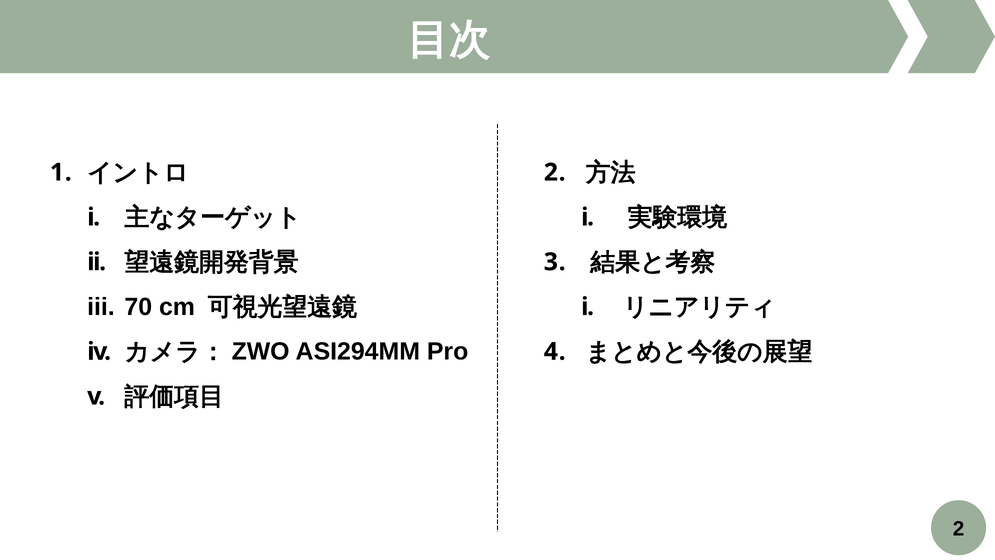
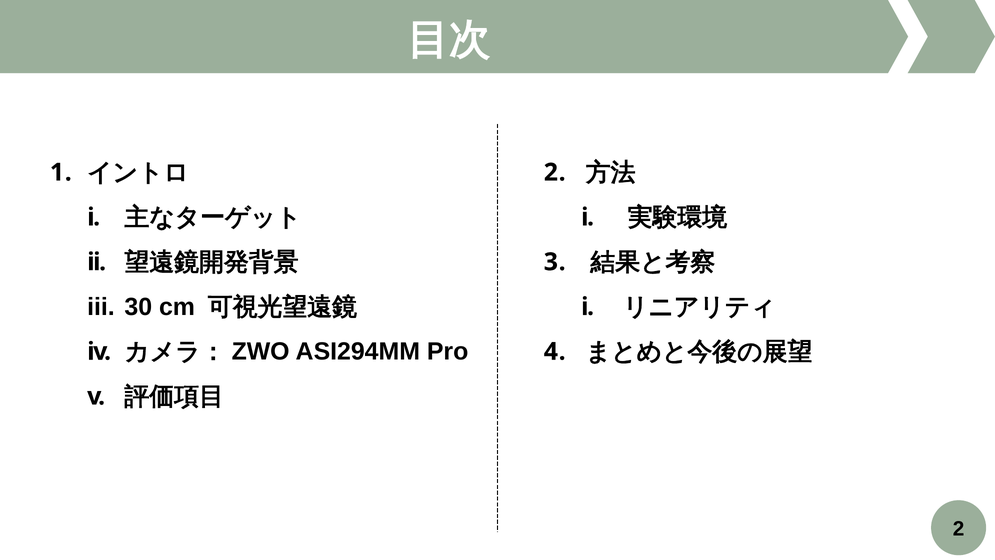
70: 70 -> 30
